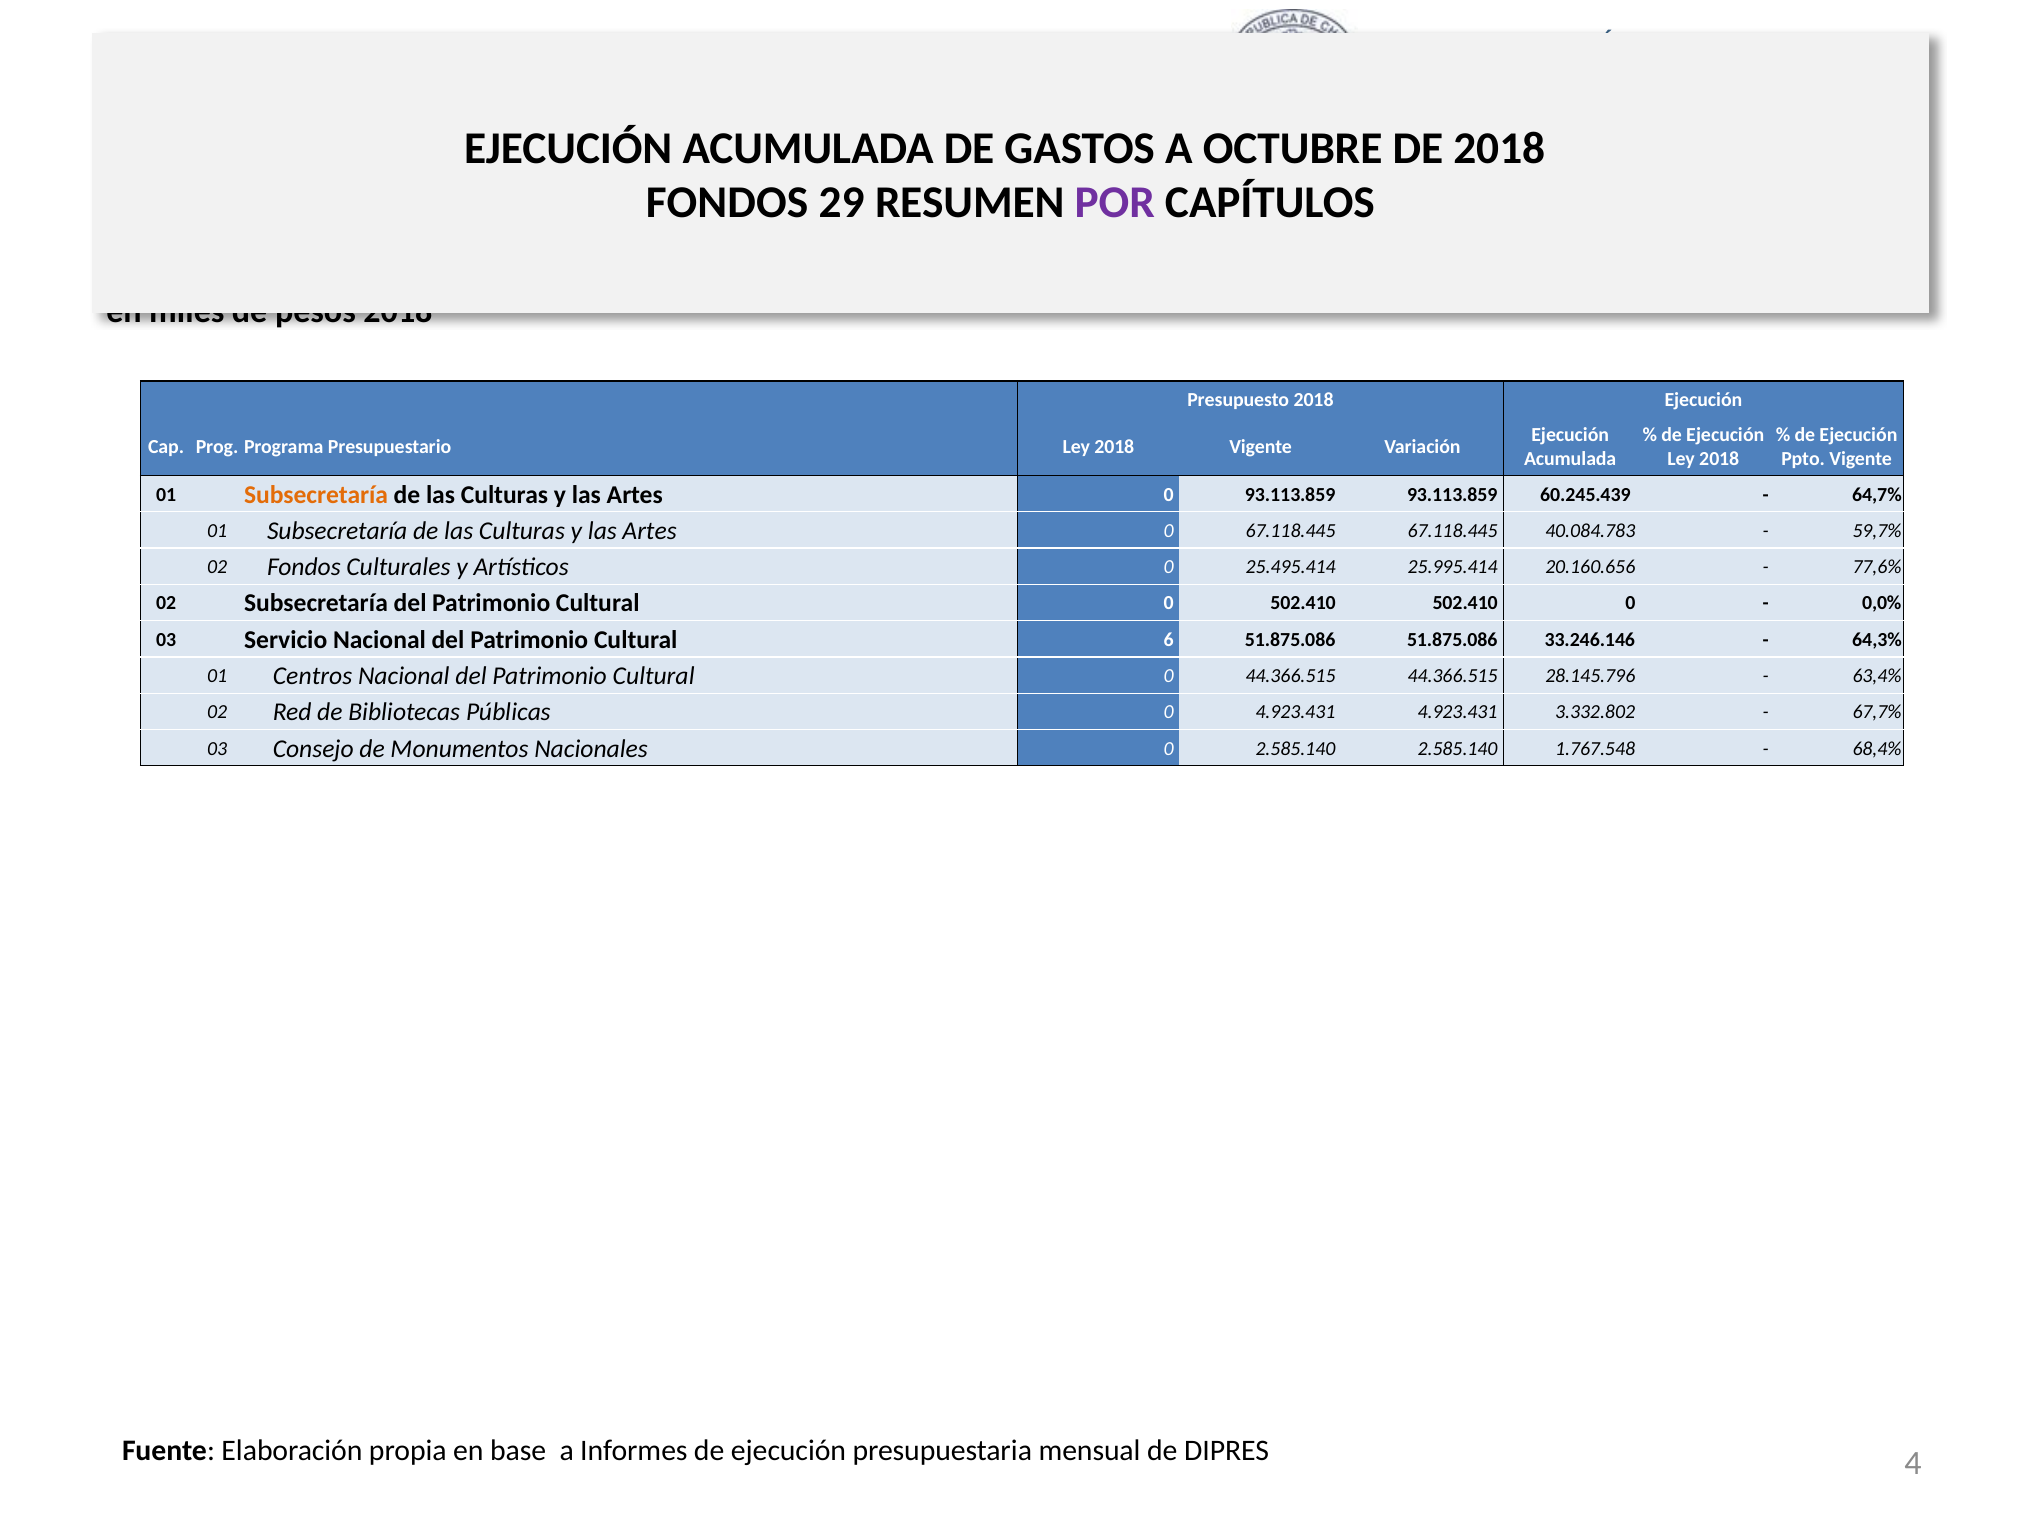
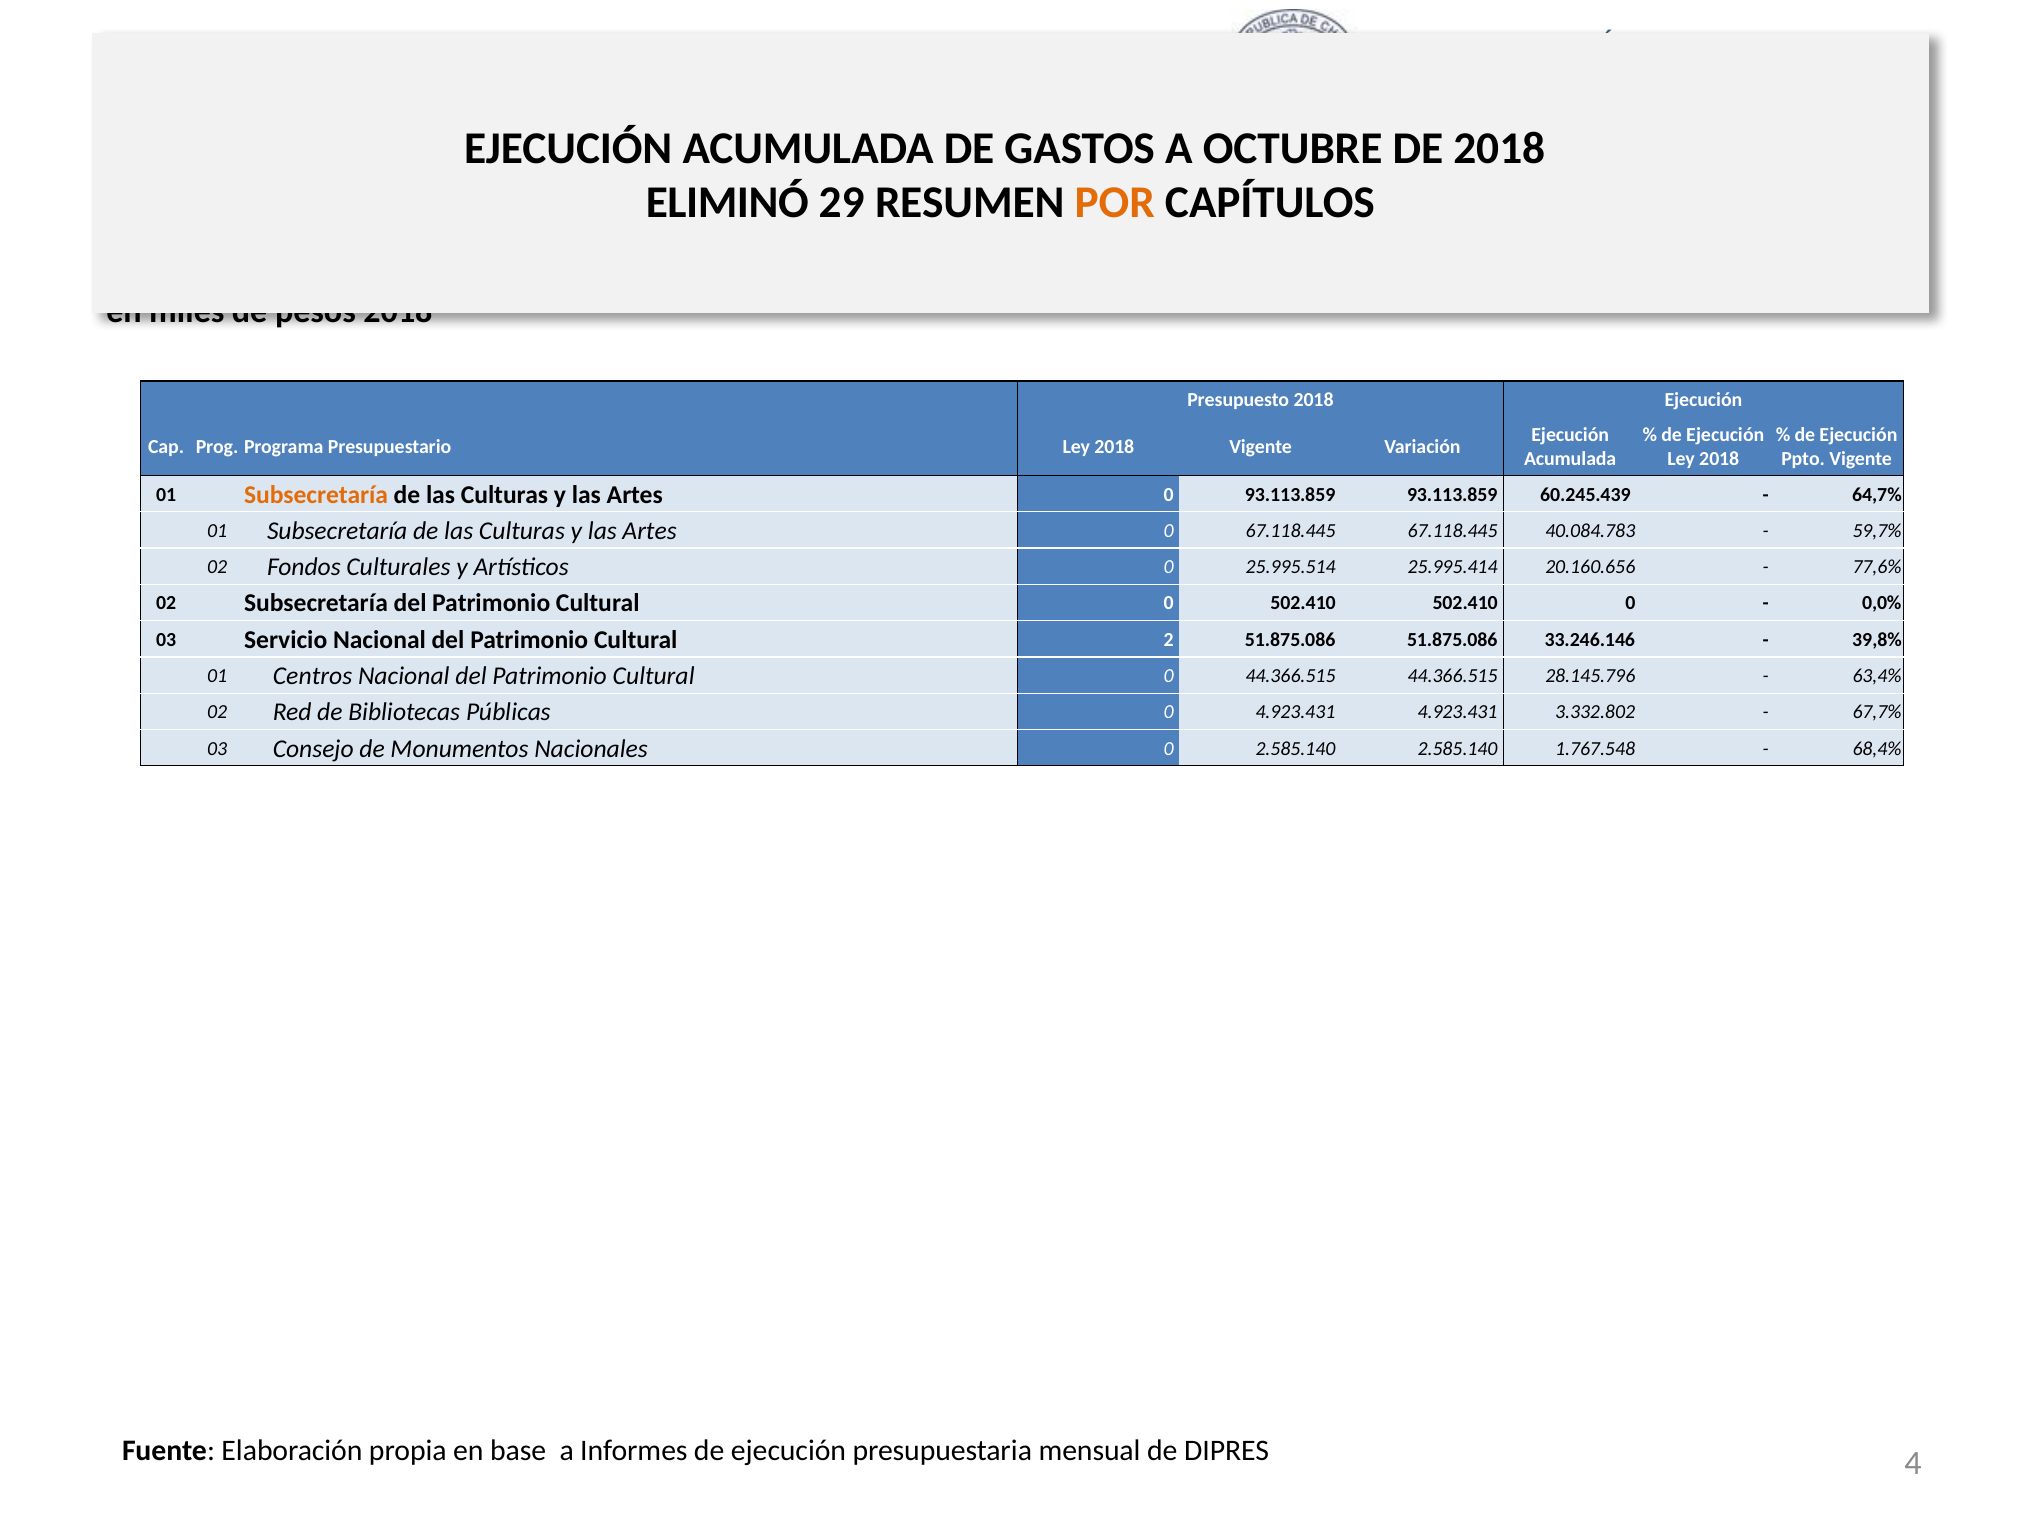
FONDOS at (727, 203): FONDOS -> ELIMINÓ
POR colour: purple -> orange
25.495.414: 25.495.414 -> 25.995.514
6: 6 -> 2
64,3%: 64,3% -> 39,8%
